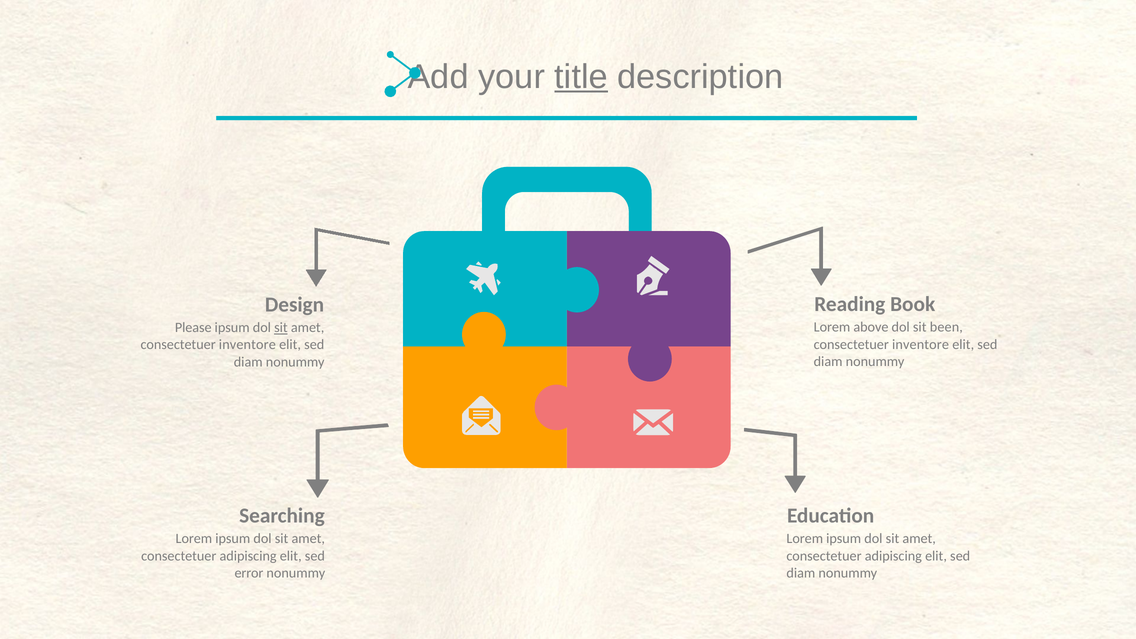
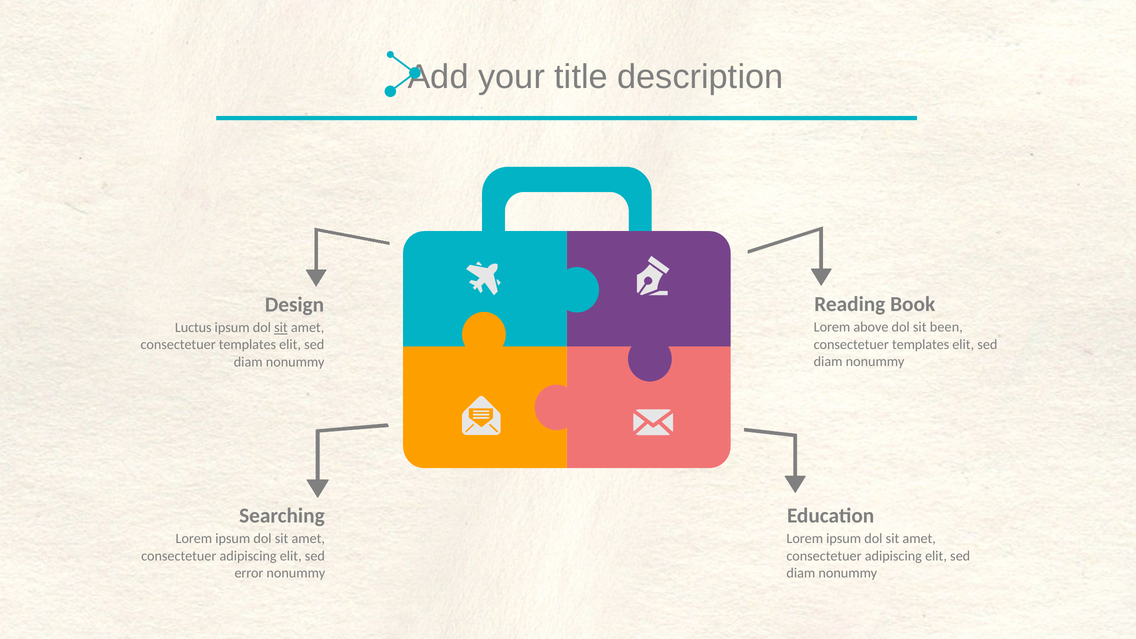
title underline: present -> none
Please: Please -> Luctus
inventore at (921, 344): inventore -> templates
inventore at (247, 345): inventore -> templates
